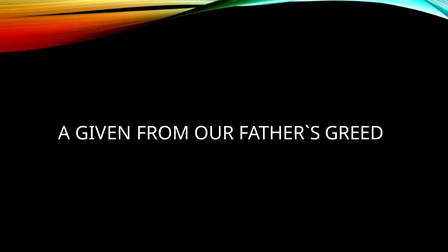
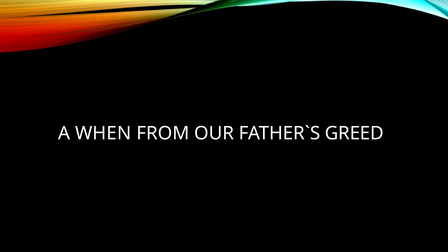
GIVEN: GIVEN -> WHEN
